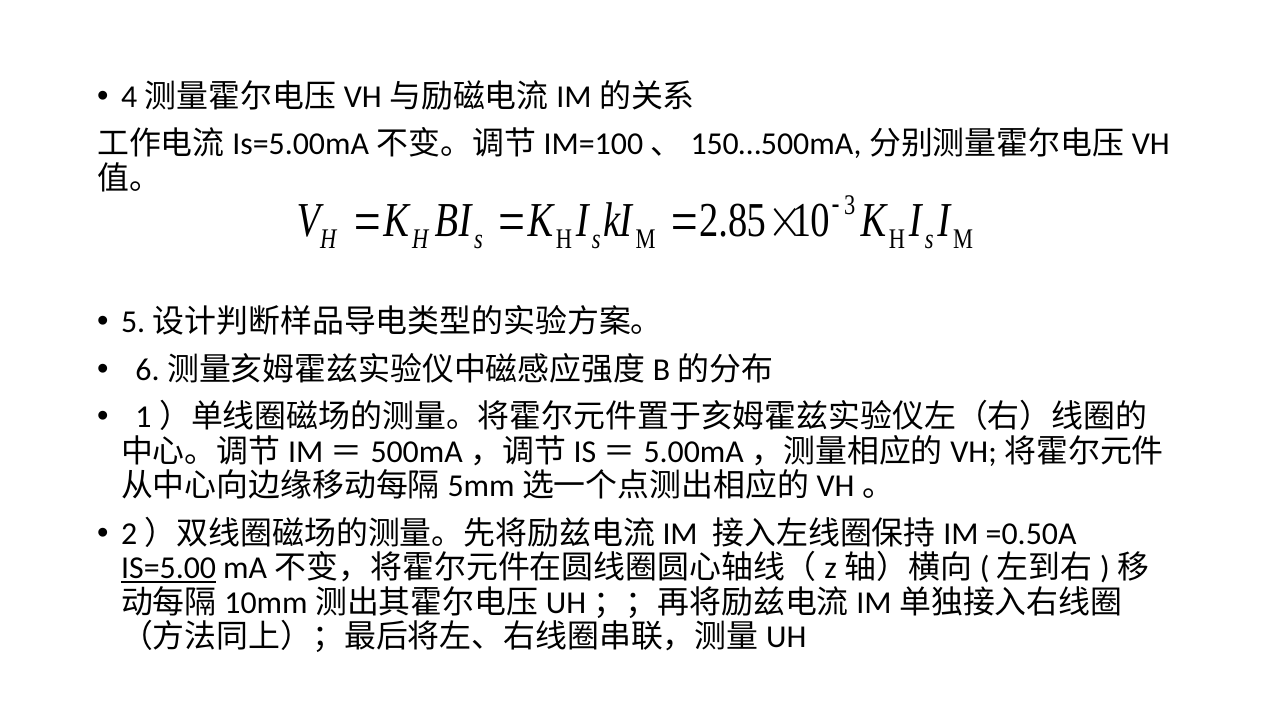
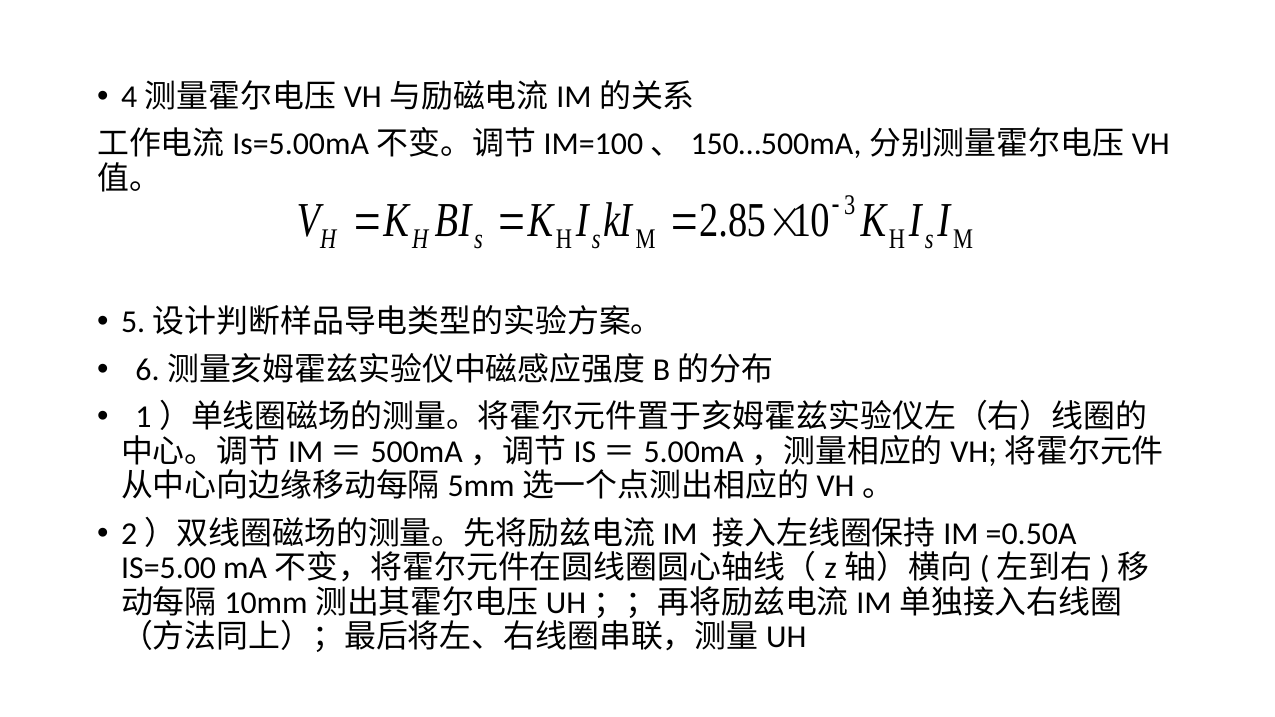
IS=5.00 underline: present -> none
